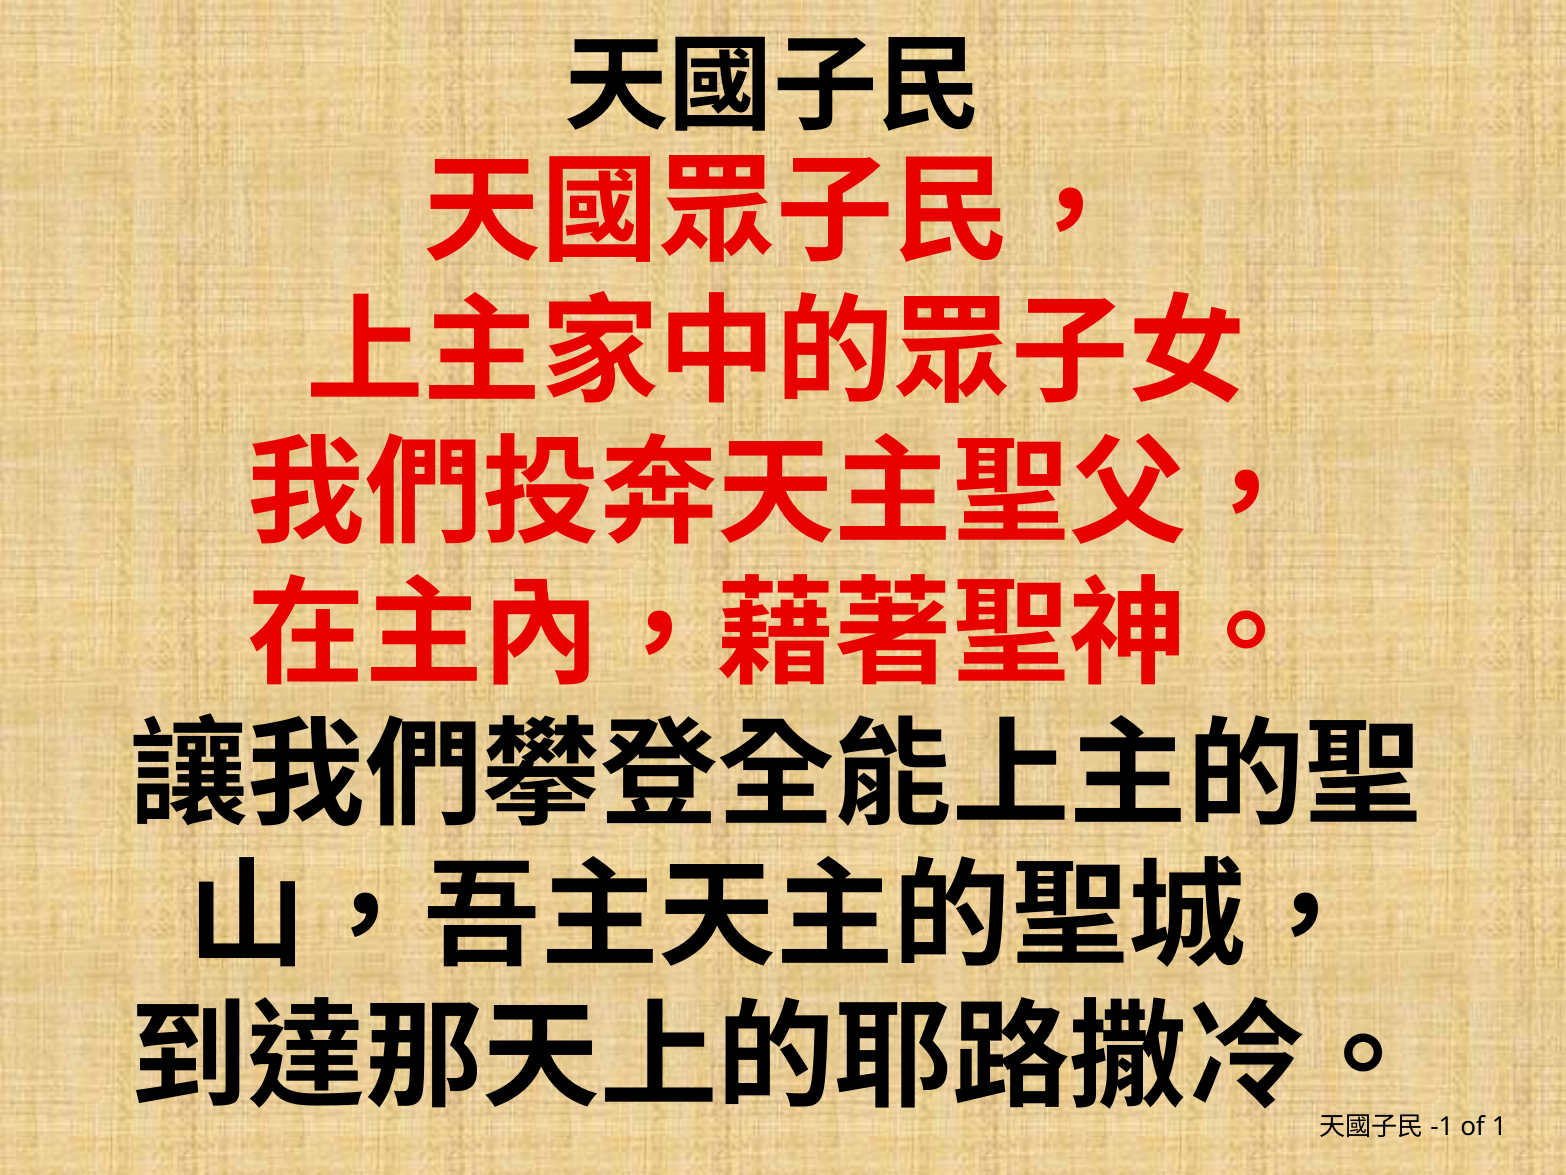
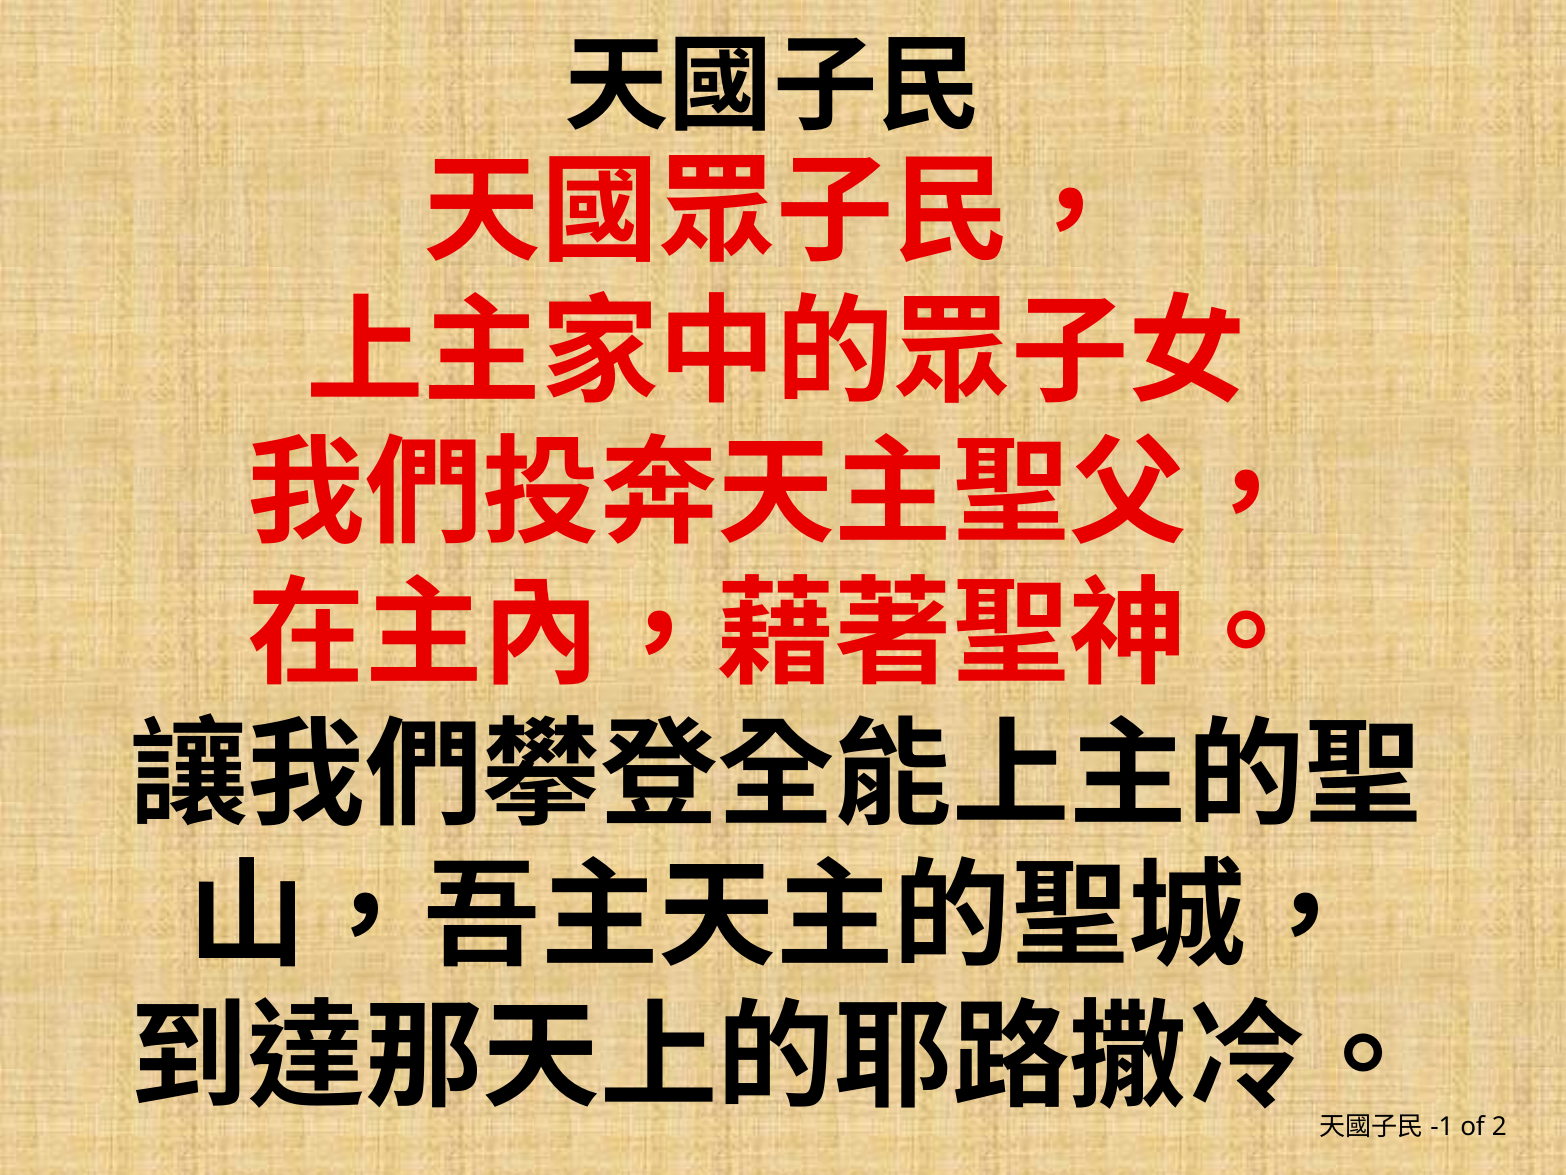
1: 1 -> 2
